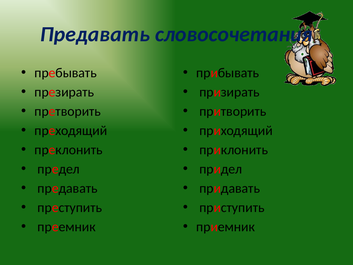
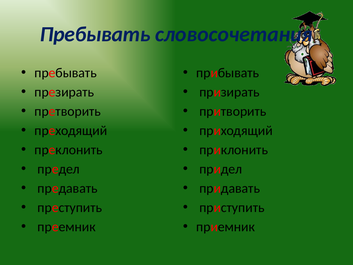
Предавать at (95, 34): Предавать -> Пребывать
